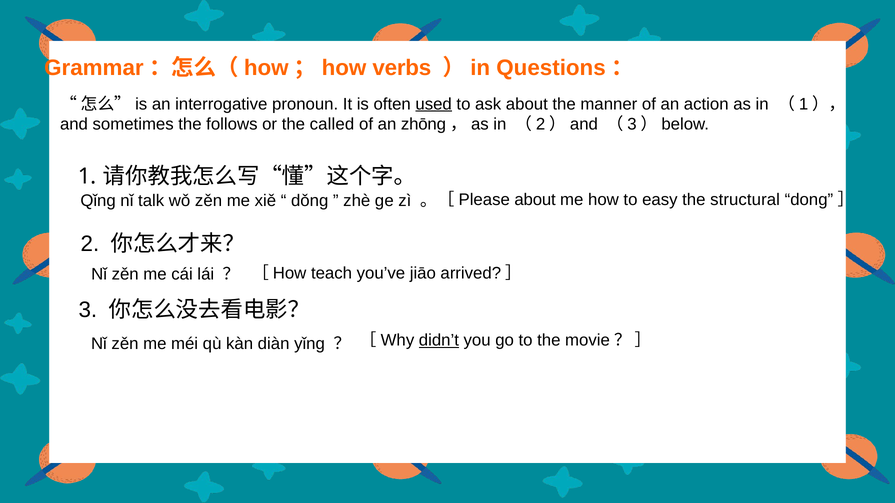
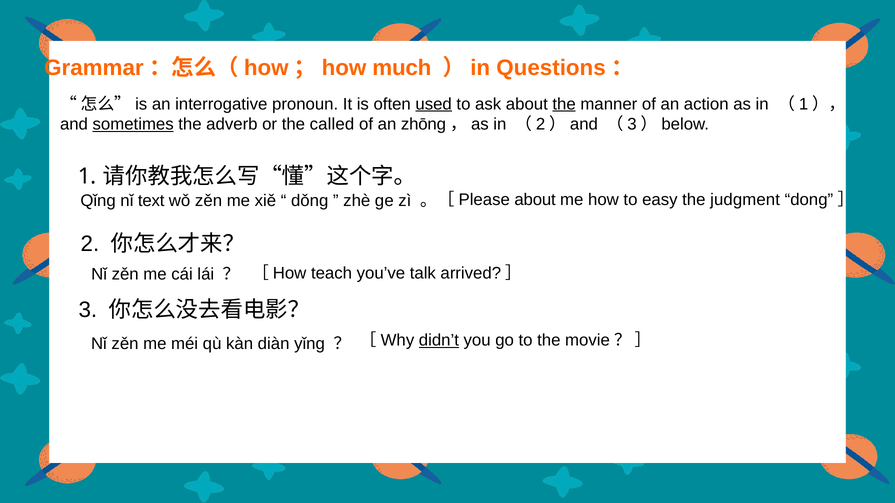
verbs: verbs -> much
the at (564, 104) underline: none -> present
sometimes underline: none -> present
follows: follows -> adverb
talk: talk -> text
structural: structural -> judgment
jiāo: jiāo -> talk
